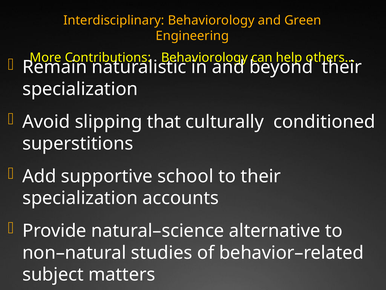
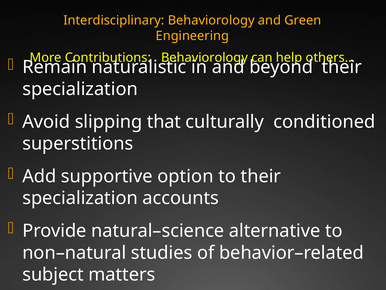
school: school -> option
